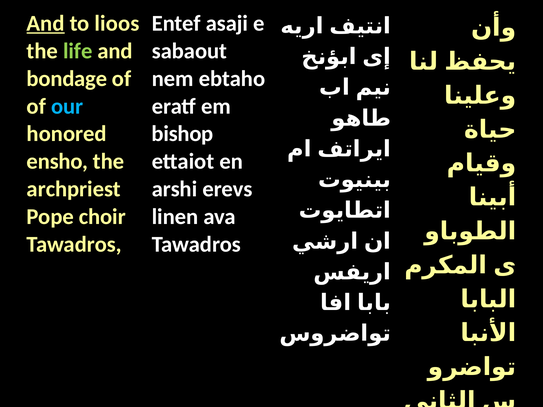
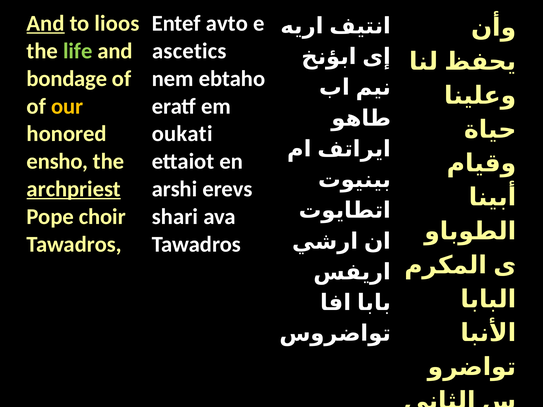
asaji: asaji -> avto
sabaout: sabaout -> ascetics
our colour: light blue -> yellow
bishop: bishop -> oukati
archpriest underline: none -> present
linen: linen -> shari
